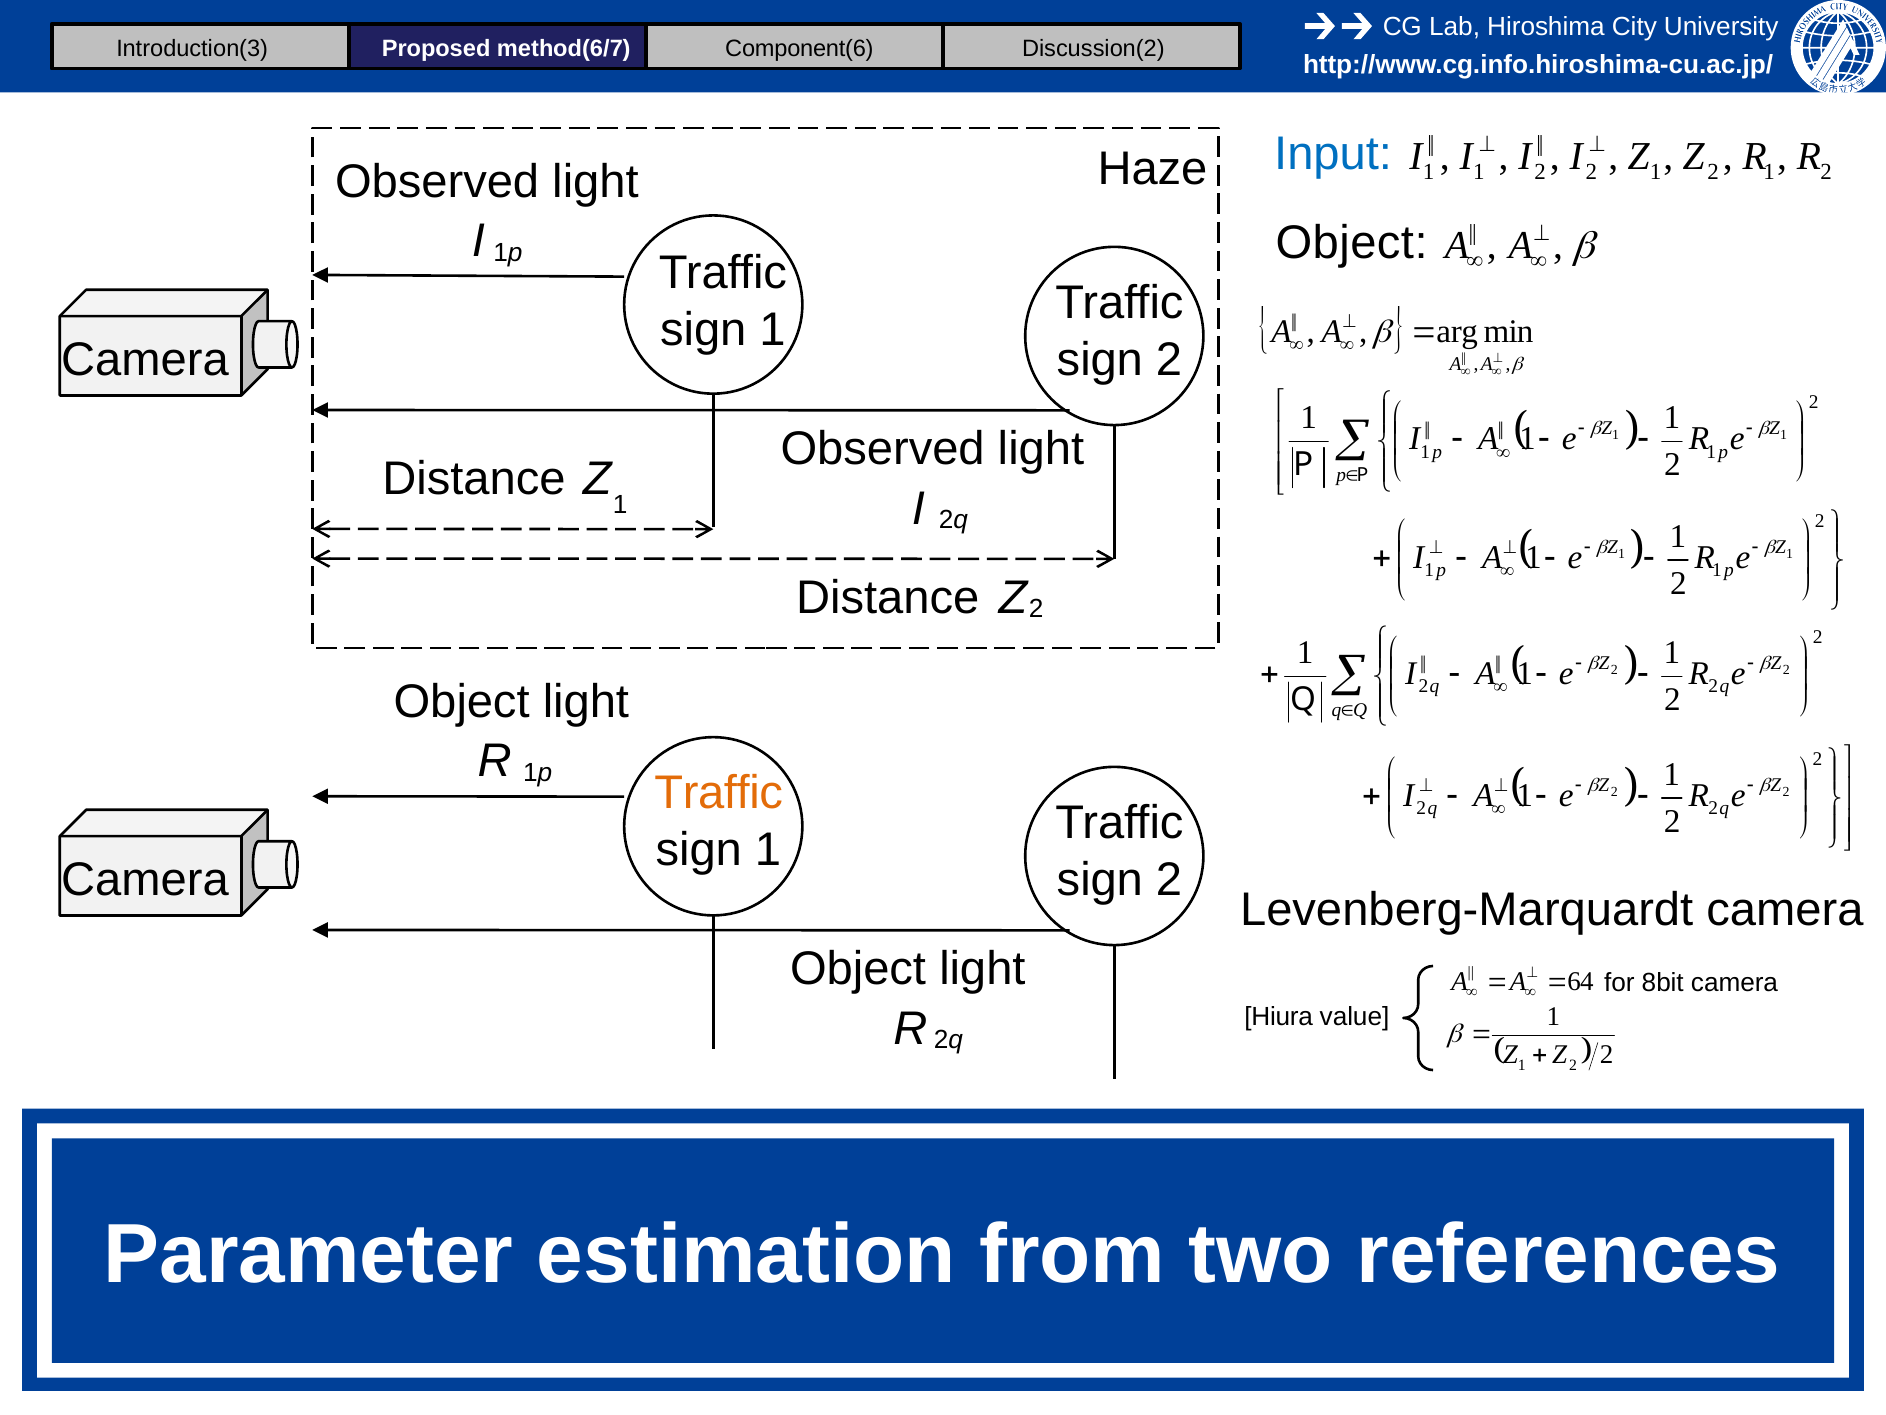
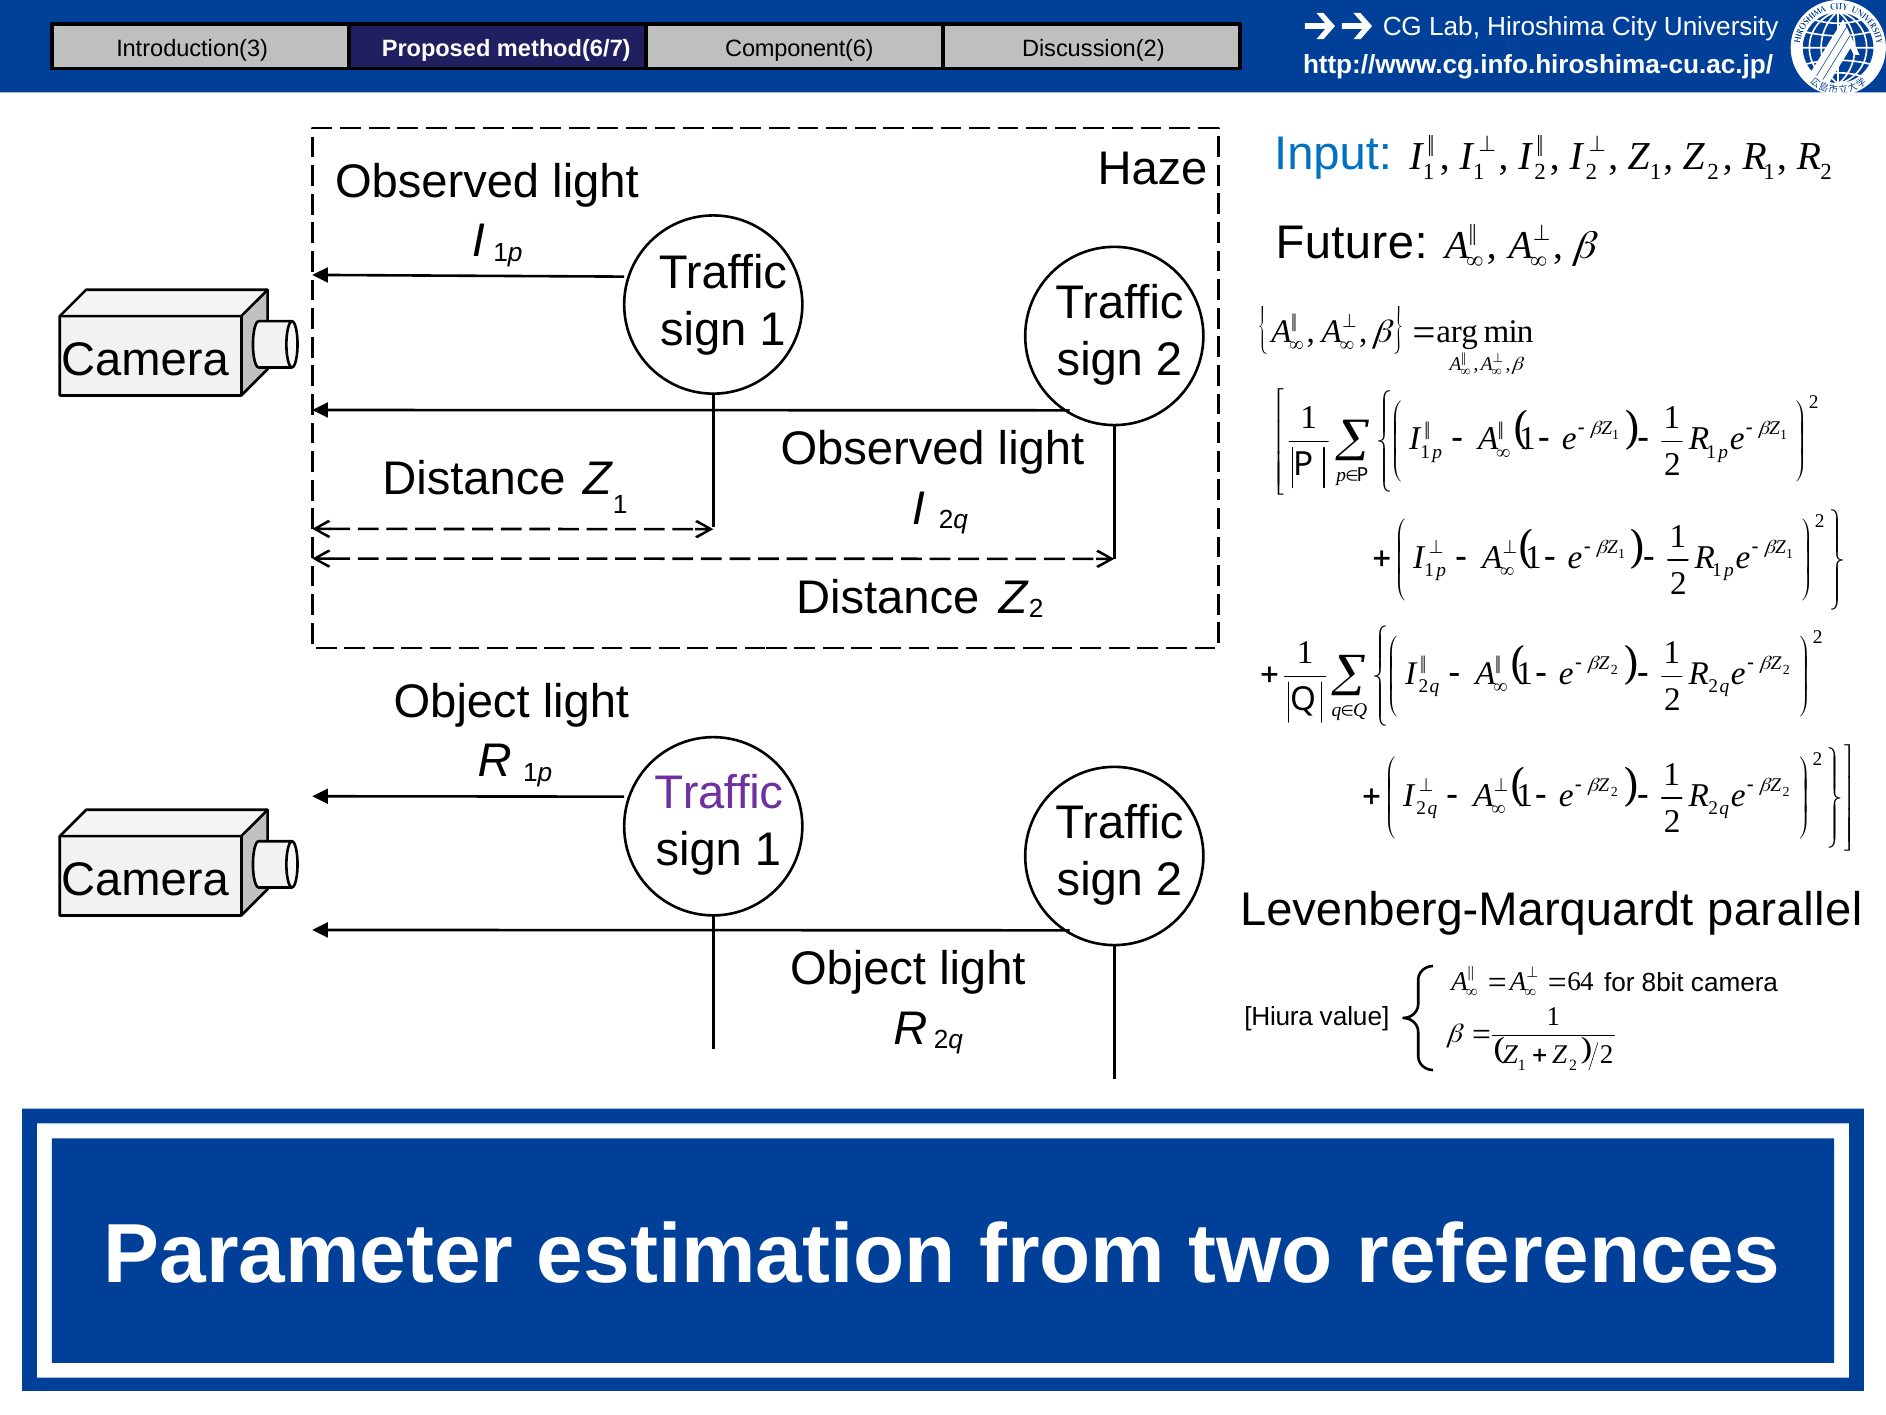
Object at (1352, 243): Object -> Future
Traffic at (719, 793) colour: orange -> purple
Levenberg-Marquardt camera: camera -> parallel
